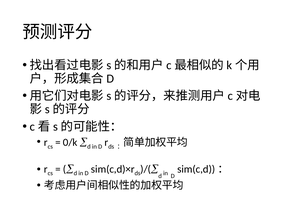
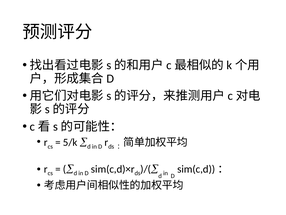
0/k: 0/k -> 5/k
